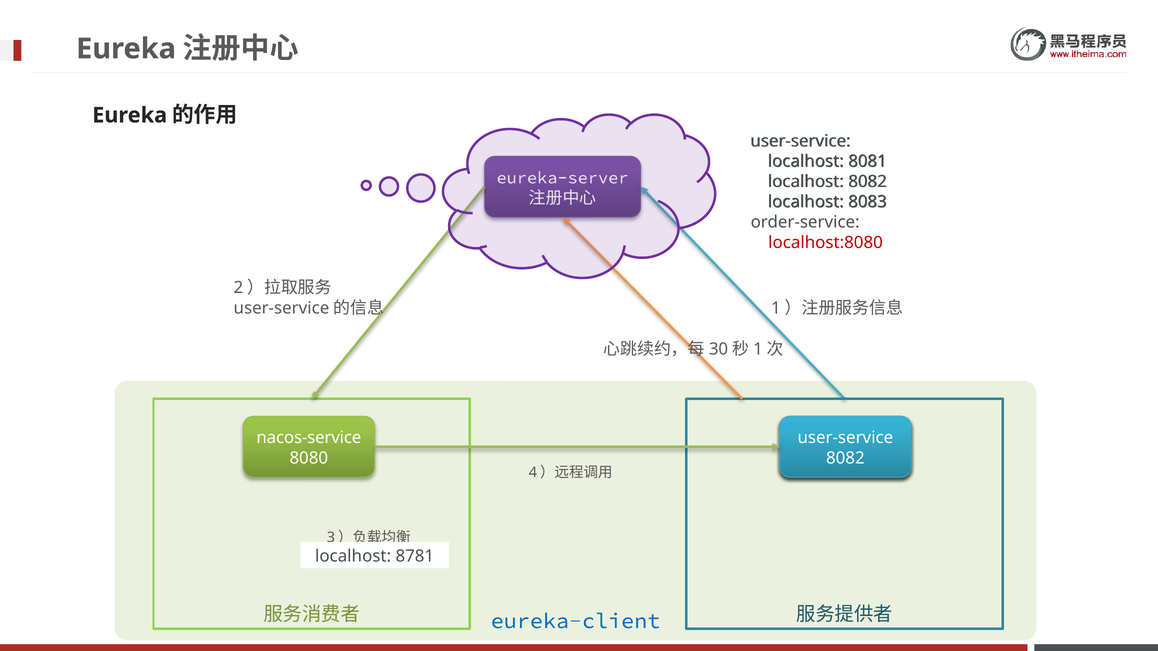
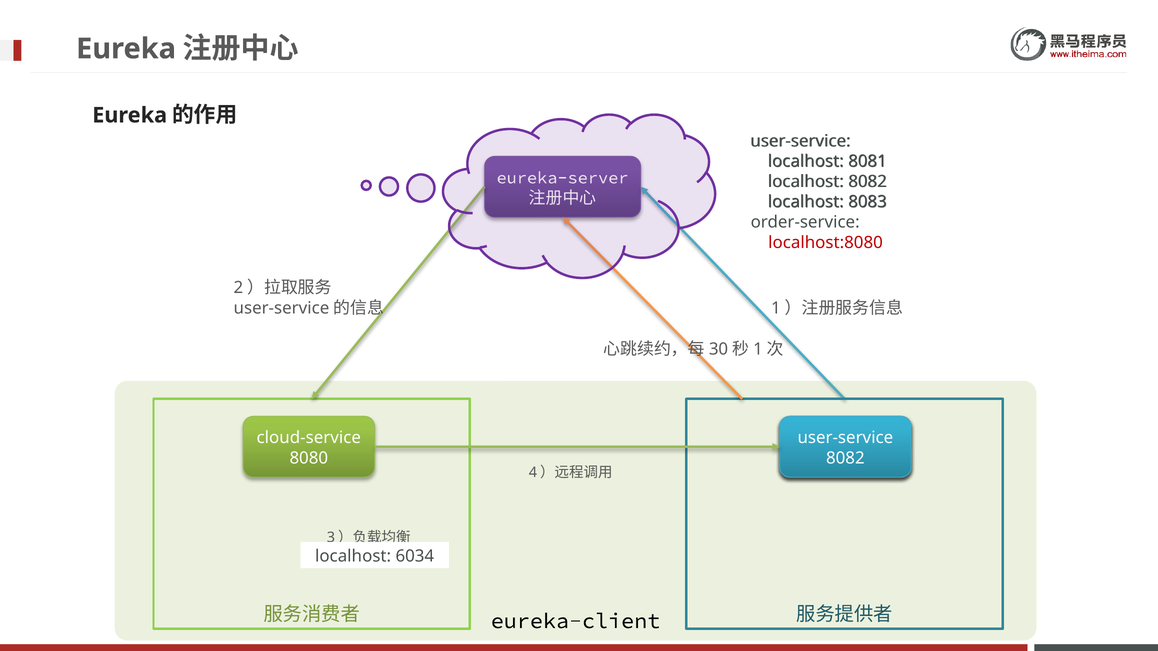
nacos-service: nacos-service -> cloud-service
8781: 8781 -> 6034
eureka-client colour: blue -> black
